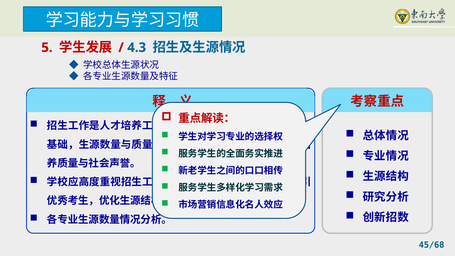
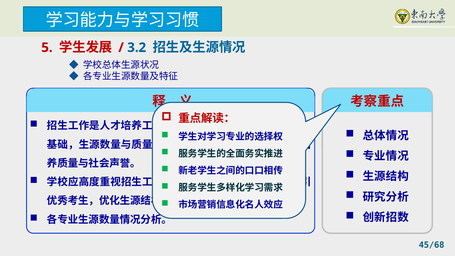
4.3: 4.3 -> 3.2
